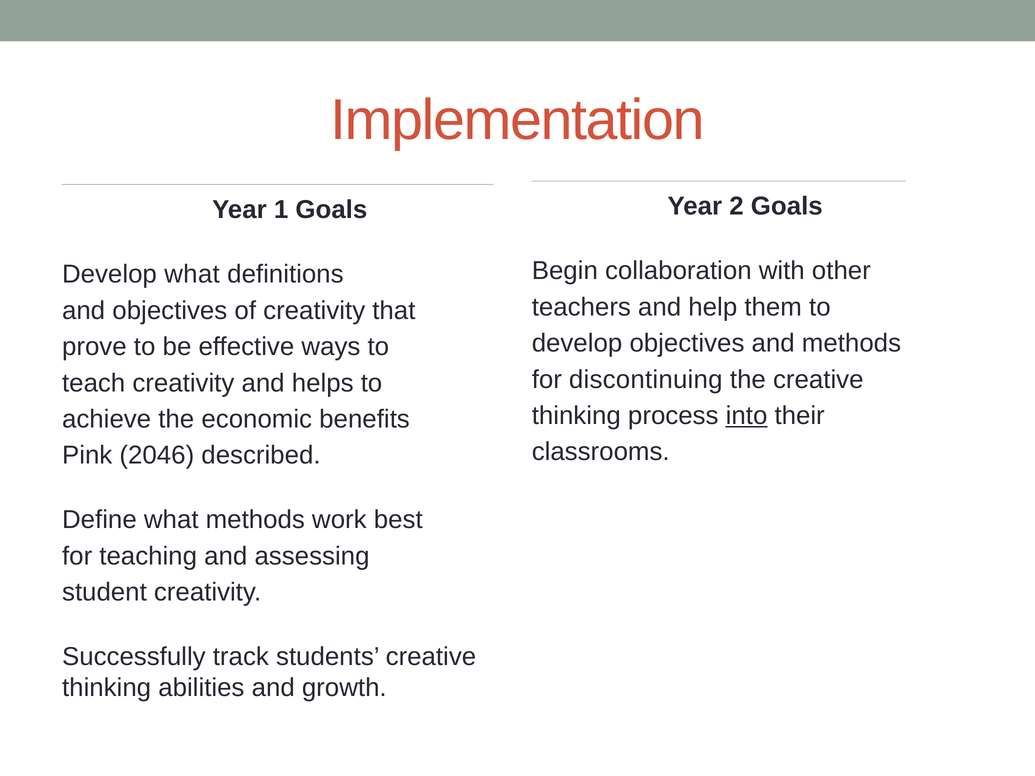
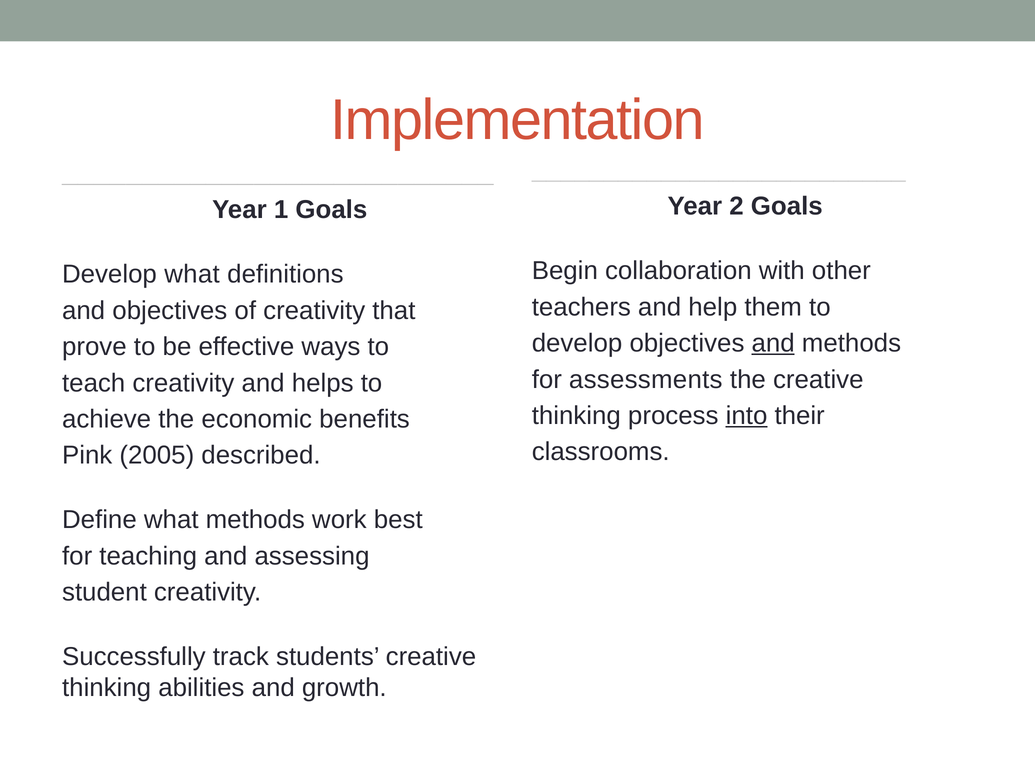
and at (773, 343) underline: none -> present
discontinuing: discontinuing -> assessments
2046: 2046 -> 2005
